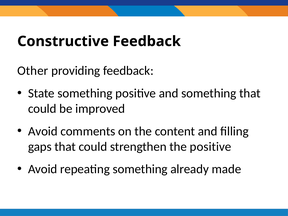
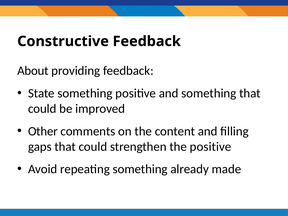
Other: Other -> About
Avoid at (43, 131): Avoid -> Other
